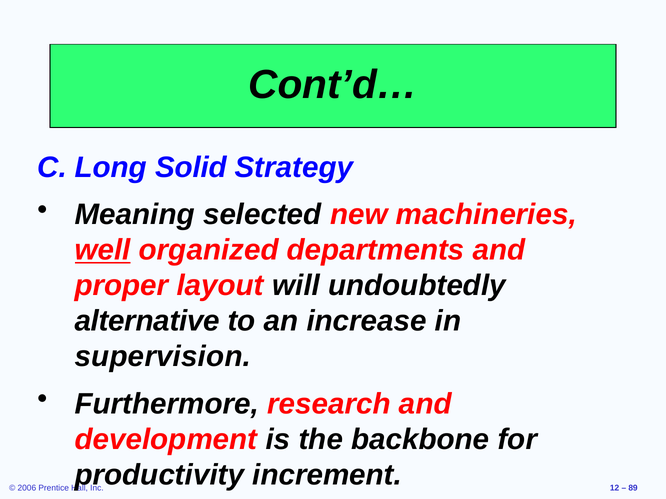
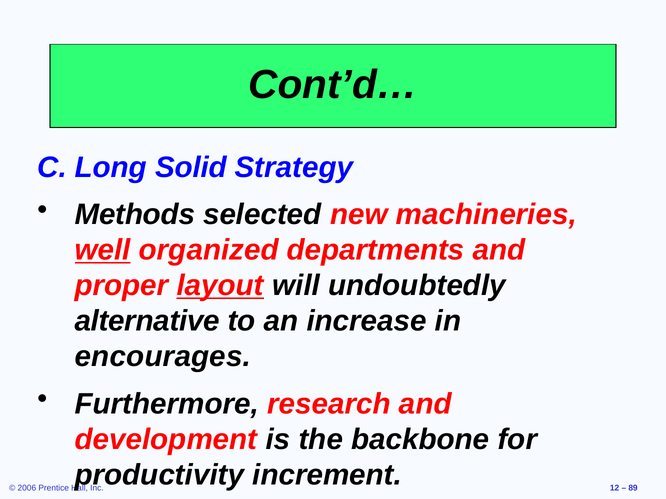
Meaning: Meaning -> Methods
layout underline: none -> present
supervision: supervision -> encourages
